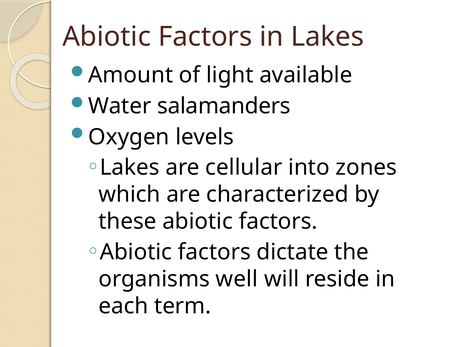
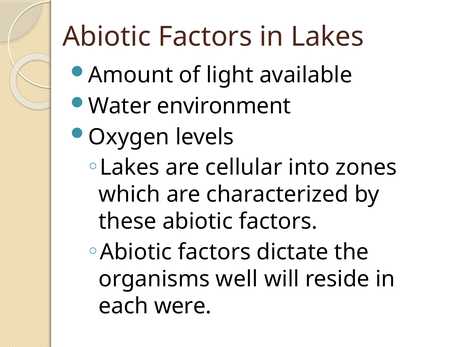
salamanders: salamanders -> environment
term: term -> were
